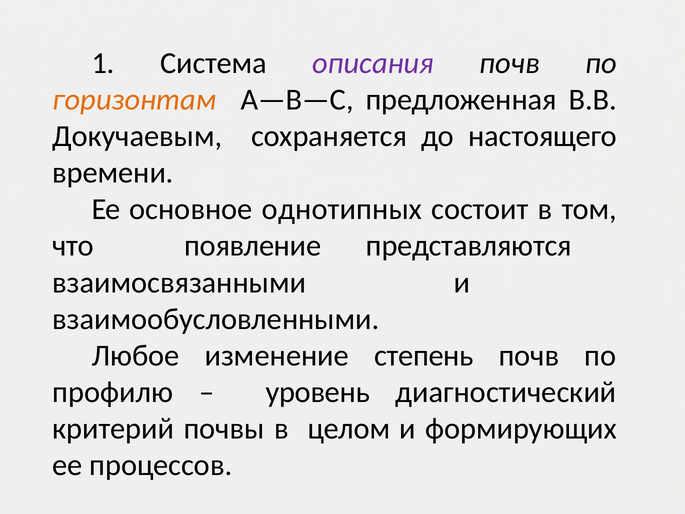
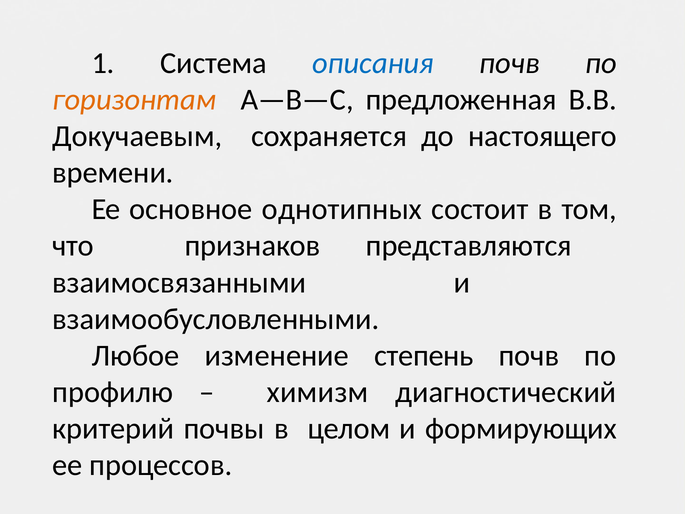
описания colour: purple -> blue
появление: появление -> признаков
уровень: уровень -> химизм
